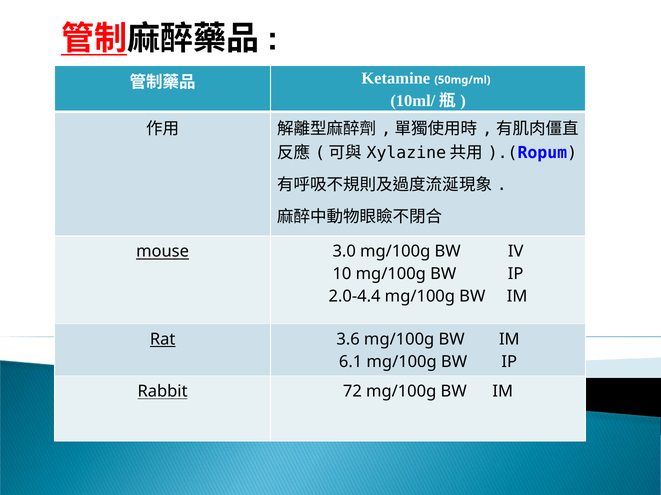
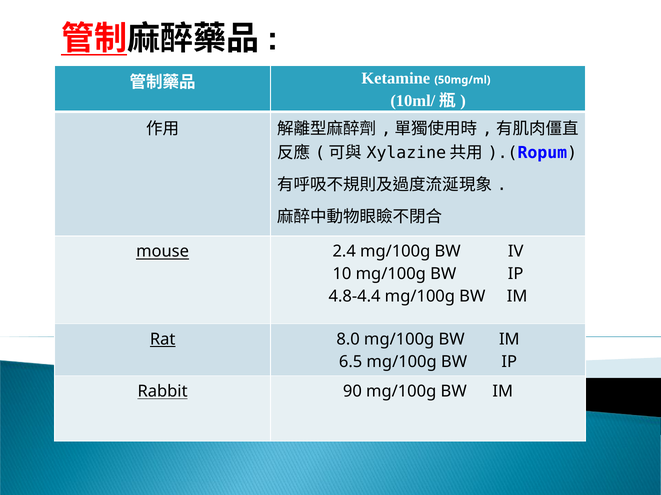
3.0: 3.0 -> 2.4
2.0-4.4: 2.0-4.4 -> 4.8-4.4
3.6: 3.6 -> 8.0
6.1: 6.1 -> 6.5
72: 72 -> 90
